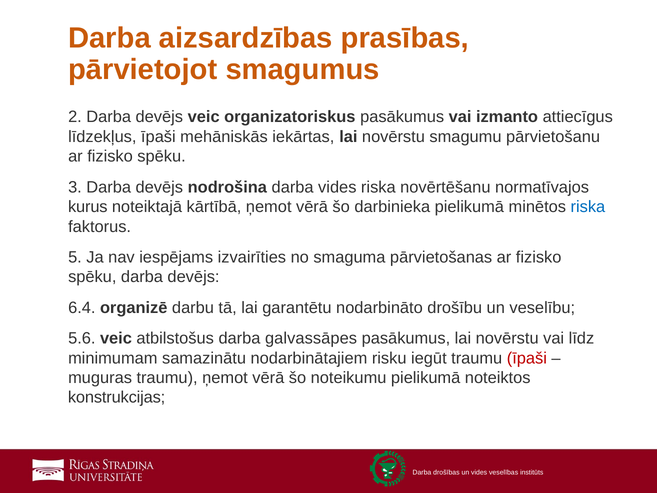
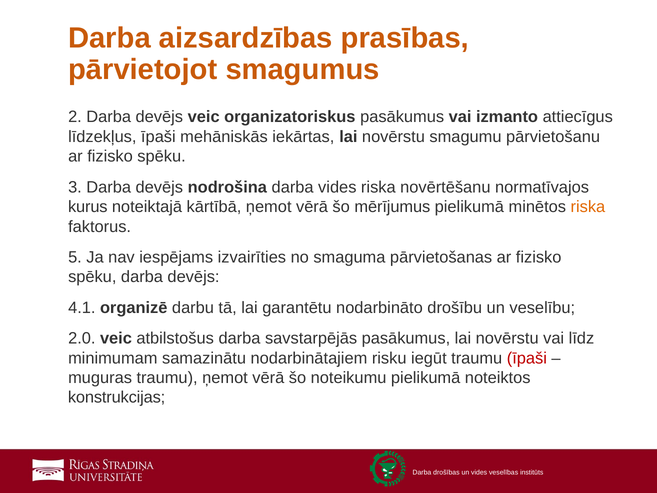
darbinieka: darbinieka -> mērījumus
riska at (588, 207) colour: blue -> orange
6.4: 6.4 -> 4.1
5.6: 5.6 -> 2.0
galvassāpes: galvassāpes -> savstarpējās
